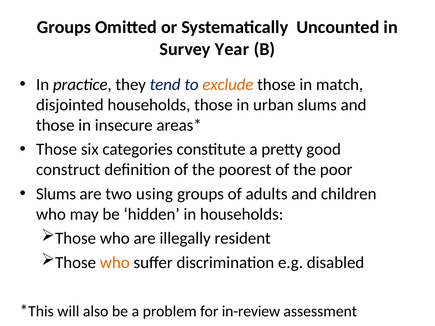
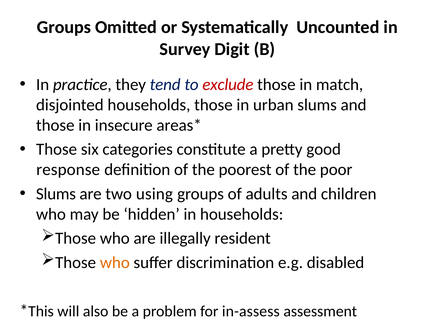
Year: Year -> Digit
exclude colour: orange -> red
construct: construct -> response
in-review: in-review -> in-assess
